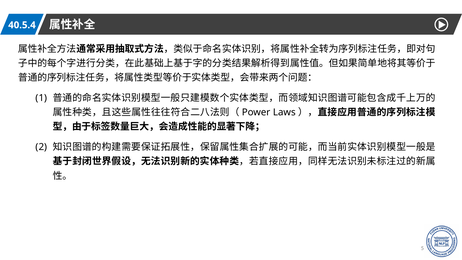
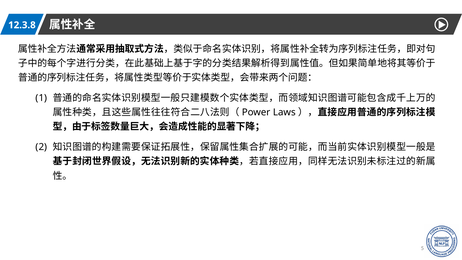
40.5.4: 40.5.4 -> 12.3.8
